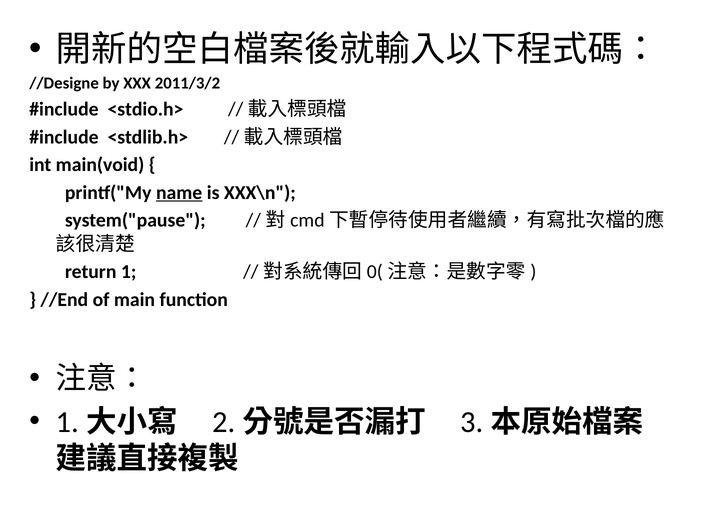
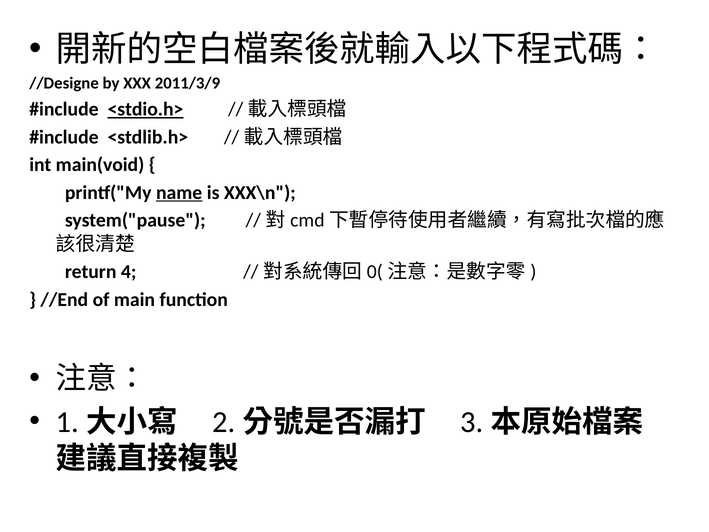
2011/3/2: 2011/3/2 -> 2011/3/9
<stdio.h> underline: none -> present
1: 1 -> 4
